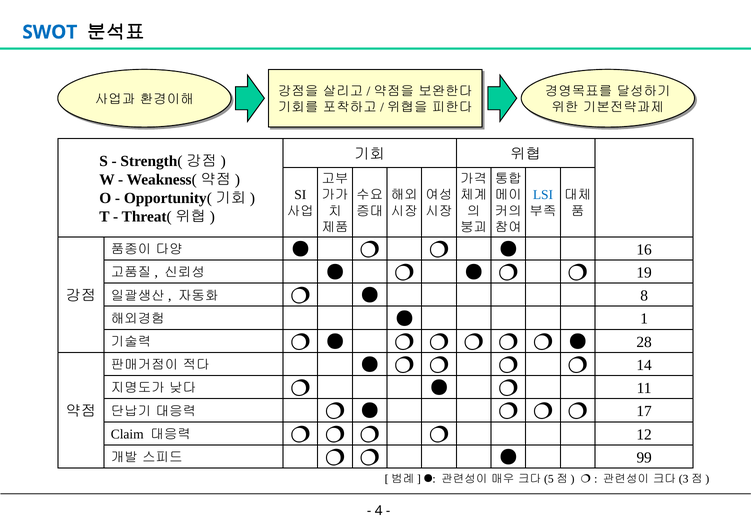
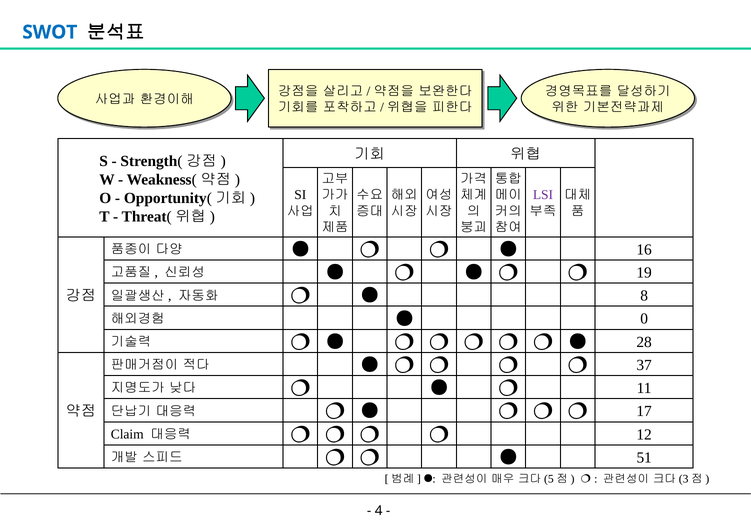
LSI colour: blue -> purple
1: 1 -> 0
14: 14 -> 37
99: 99 -> 51
